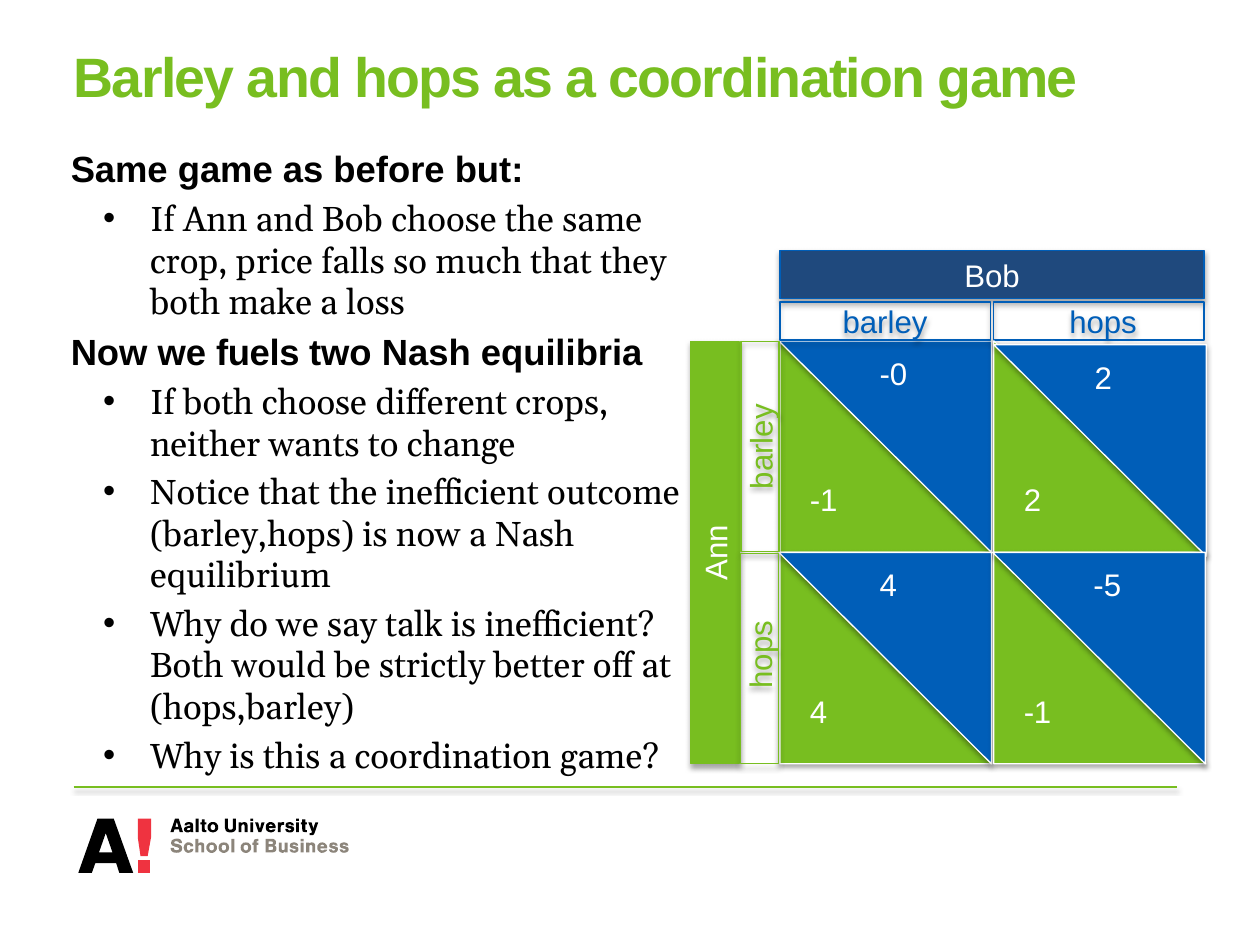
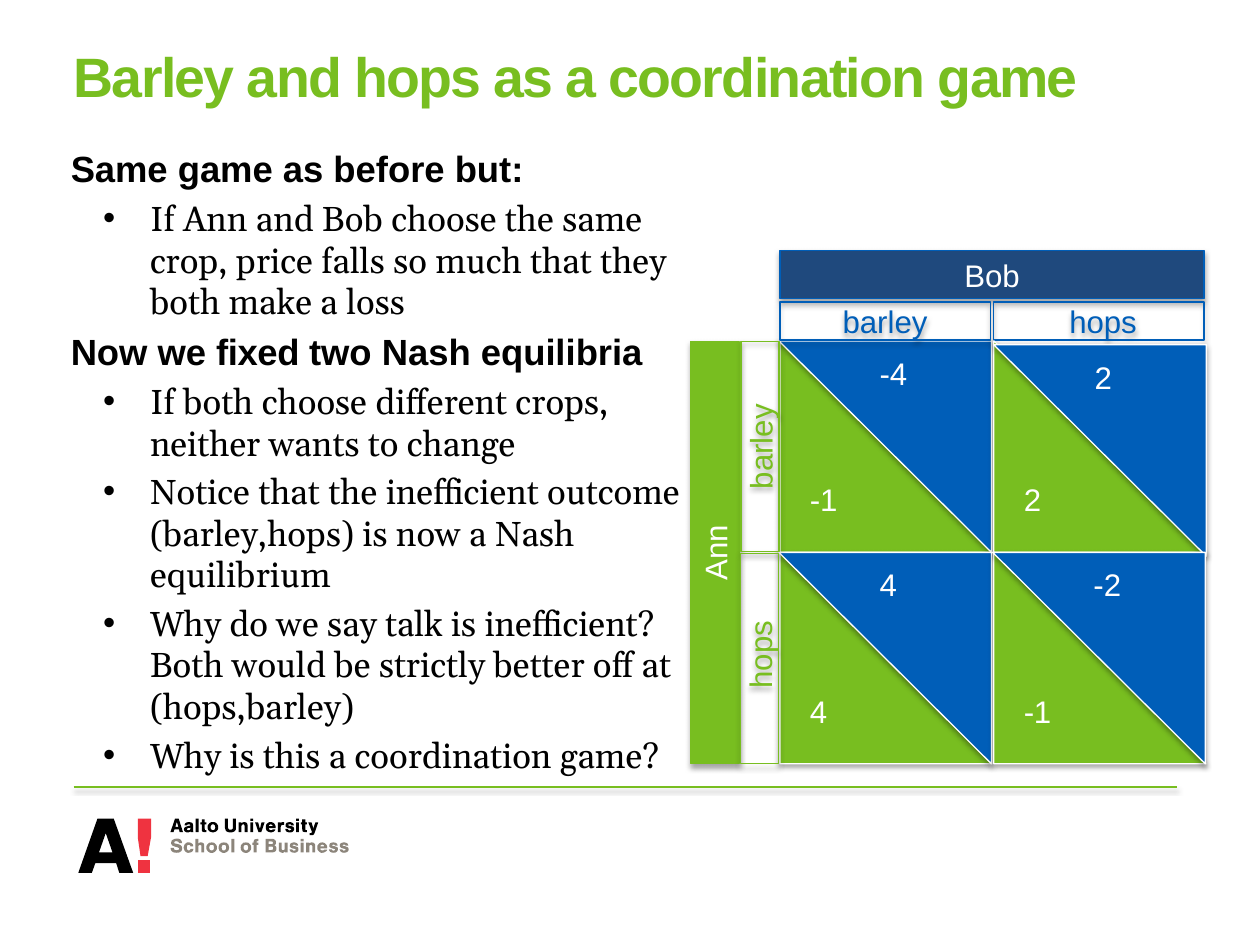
fuels: fuels -> fixed
-0: -0 -> -4
-5: -5 -> -2
